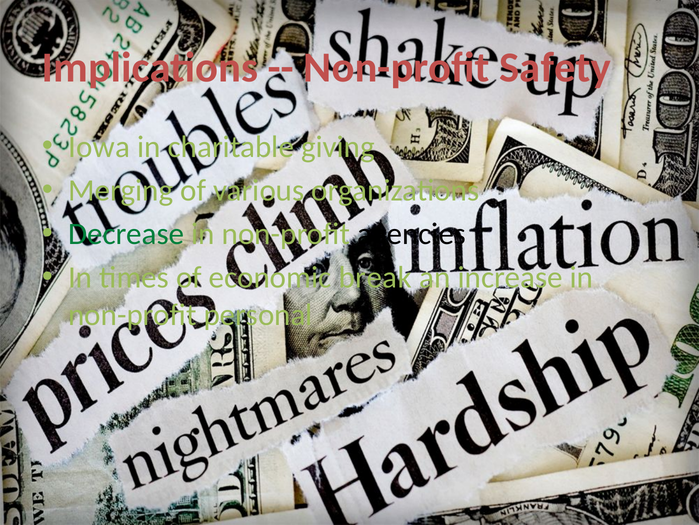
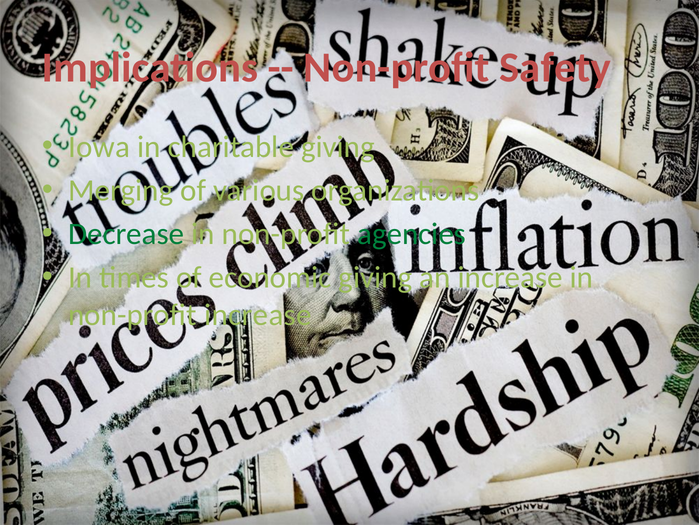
agencies colour: black -> green
economic break: break -> giving
non-profit personal: personal -> increase
